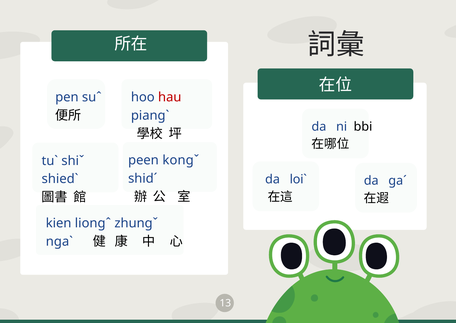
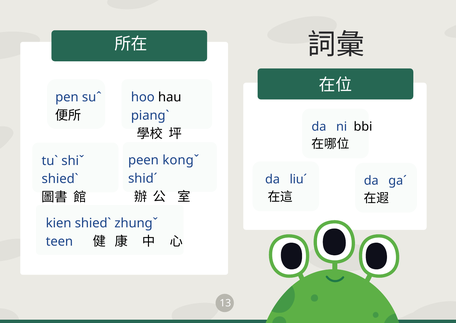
hau colour: red -> black
loiˋ: loiˋ -> liuˊ
kien liongˆ: liongˆ -> shiedˋ
ngaˋ: ngaˋ -> teen
